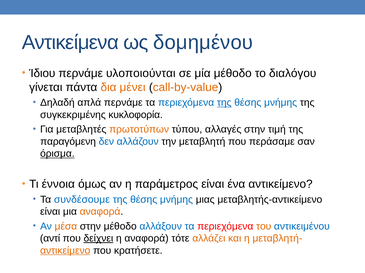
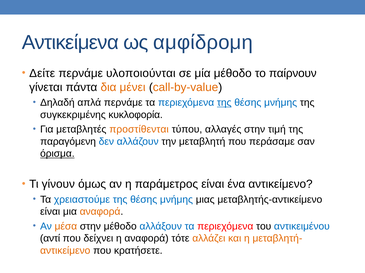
δομημένου: δομημένου -> αμφίδρομη
Ίδιου: Ίδιου -> Δείτε
διαλόγου: διαλόγου -> παίρνουν
πρωτοτύπων: πρωτοτύπων -> προστίθενται
έννοια: έννοια -> γίνουν
συνδέσουμε: συνδέσουμε -> χρειαστούμε
του colour: orange -> black
δείχνει underline: present -> none
αντικείμενο at (65, 251) underline: present -> none
